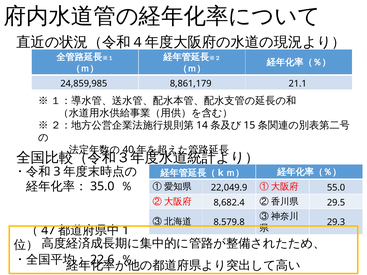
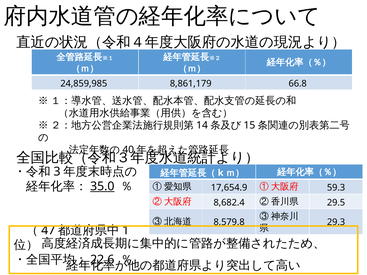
21.1: 21.1 -> 66.8
35.0 underline: none -> present
22,049.9: 22,049.9 -> 17,654.9
55.0: 55.0 -> 59.3
